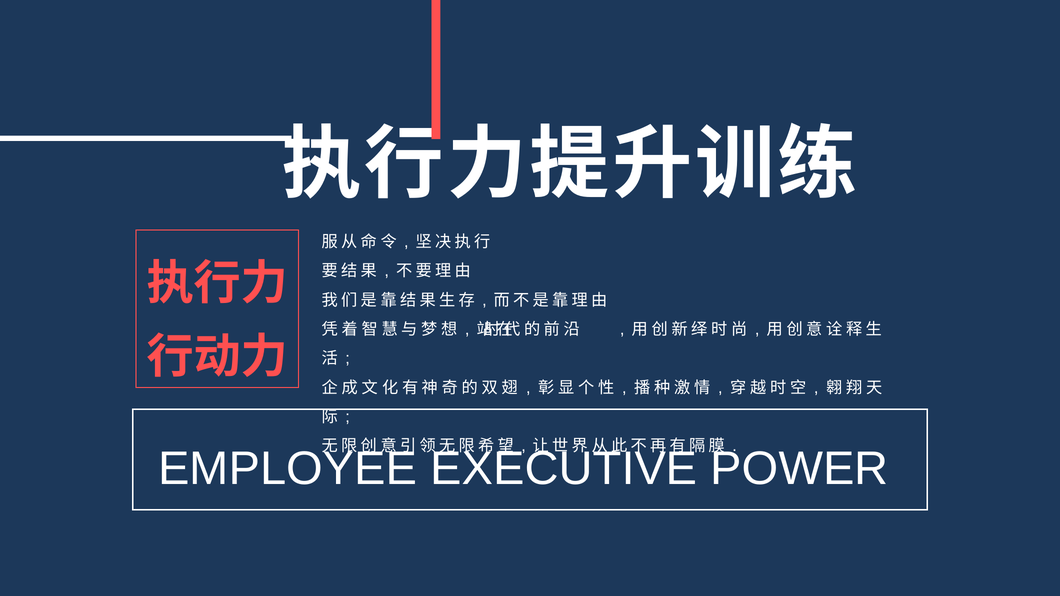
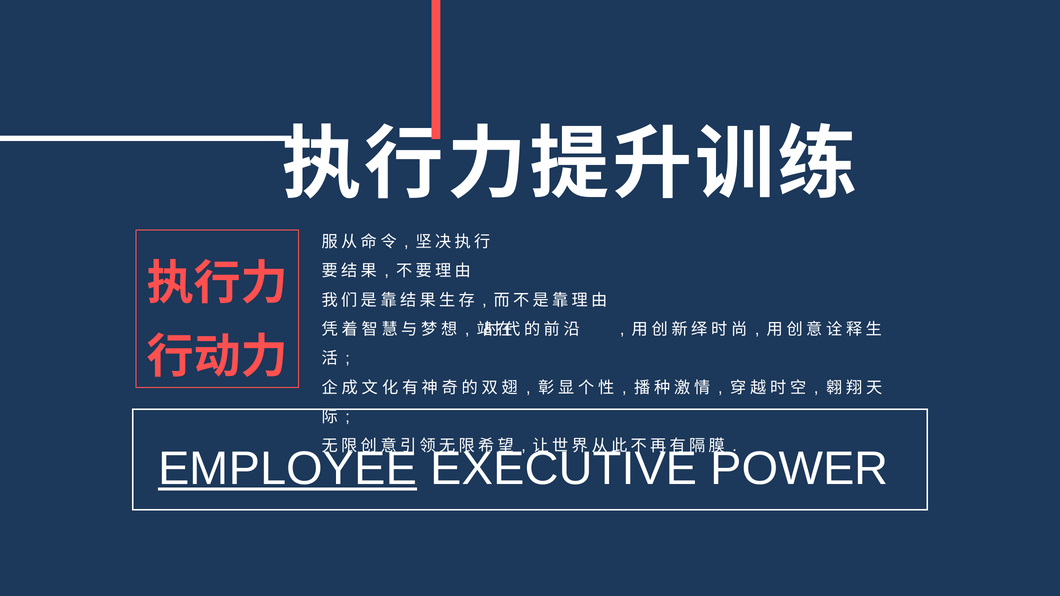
EMPLOYEE underline: none -> present
